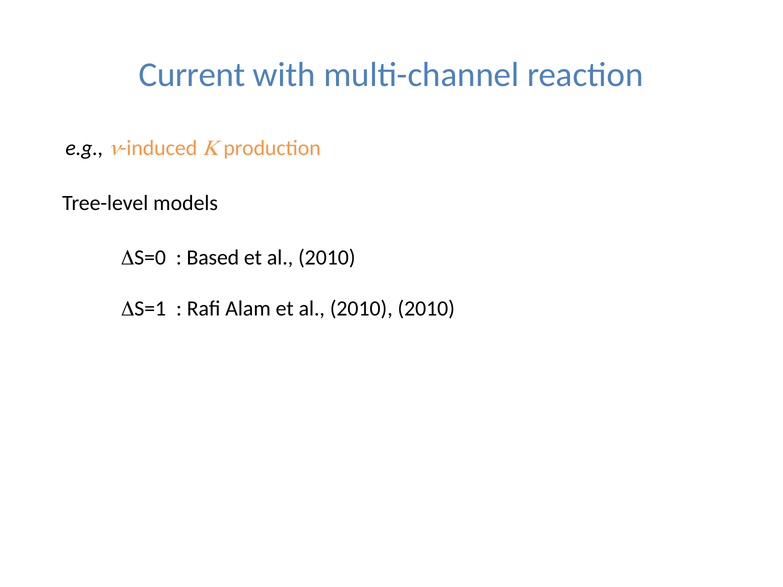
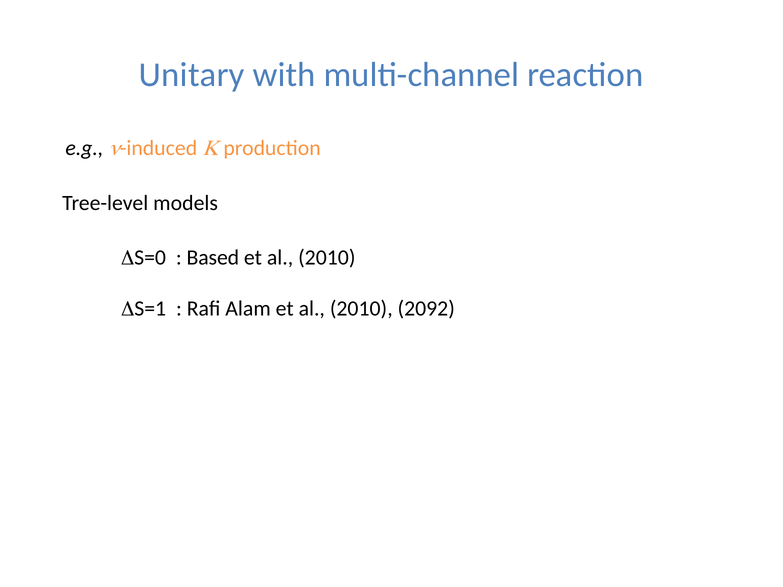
Current: Current -> Unitary
2010 2010: 2010 -> 2092
